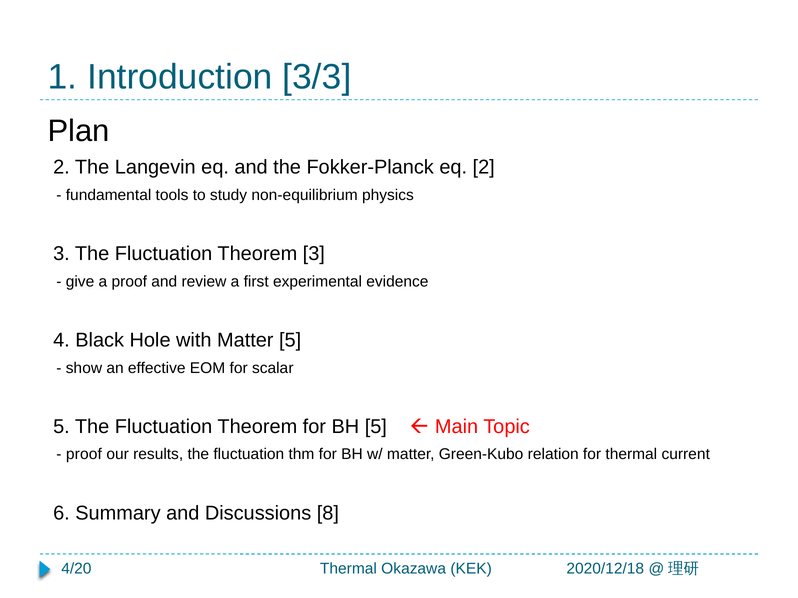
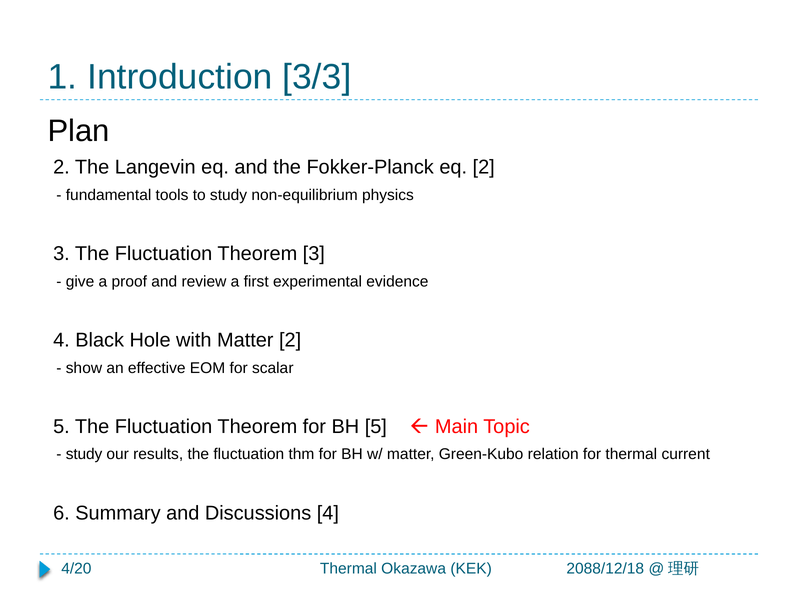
Matter 5: 5 -> 2
proof at (84, 455): proof -> study
Discussions 8: 8 -> 4
2020/12/18: 2020/12/18 -> 2088/12/18
